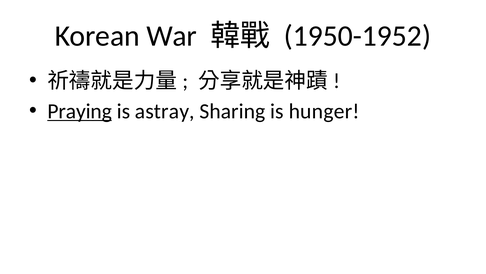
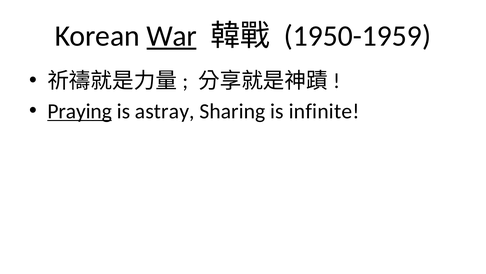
War underline: none -> present
1950-1952: 1950-1952 -> 1950-1959
hunger: hunger -> infinite
